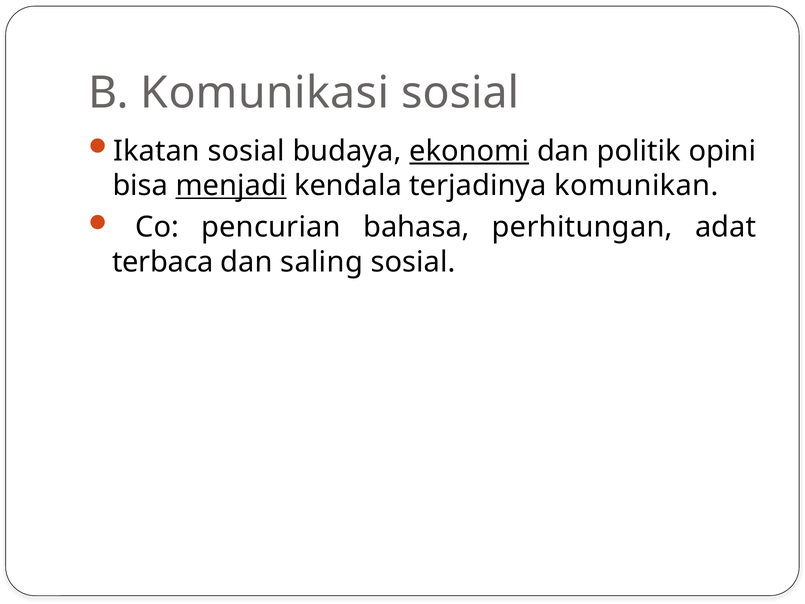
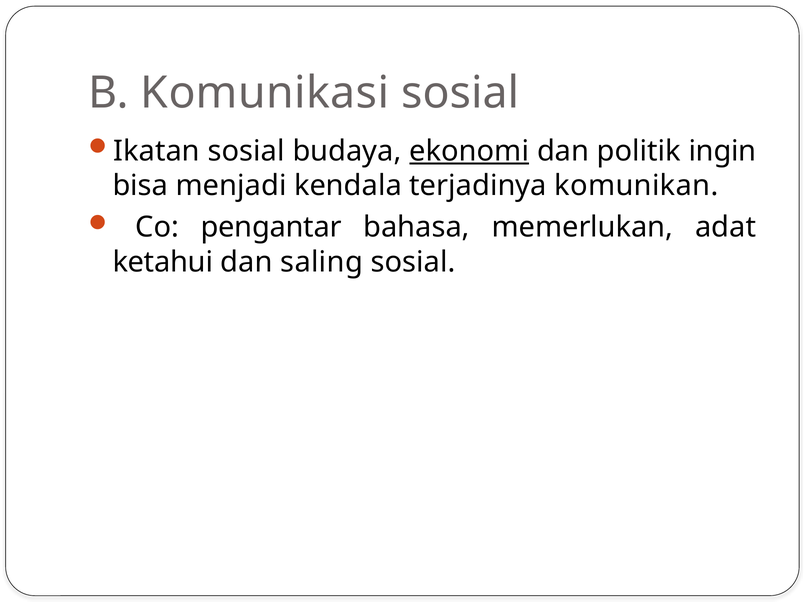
opini: opini -> ingin
menjadi underline: present -> none
pencurian: pencurian -> pengantar
perhitungan: perhitungan -> memerlukan
terbaca: terbaca -> ketahui
